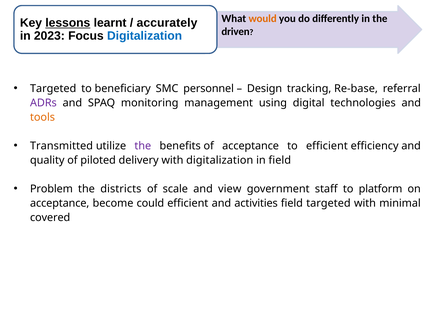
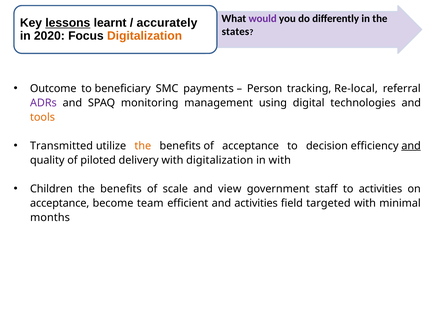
would colour: orange -> purple
driven: driven -> states
2023: 2023 -> 2020
Digitalization at (145, 36) colour: blue -> orange
Targeted at (53, 88): Targeted -> Outcome
personnel: personnel -> payments
Design: Design -> Person
Re-base: Re-base -> Re-local
the at (143, 146) colour: purple -> orange
to efficient: efficient -> decision
and at (411, 146) underline: none -> present
in field: field -> with
Problem: Problem -> Children
districts at (121, 189): districts -> benefits
to platform: platform -> activities
could: could -> team
covered: covered -> months
